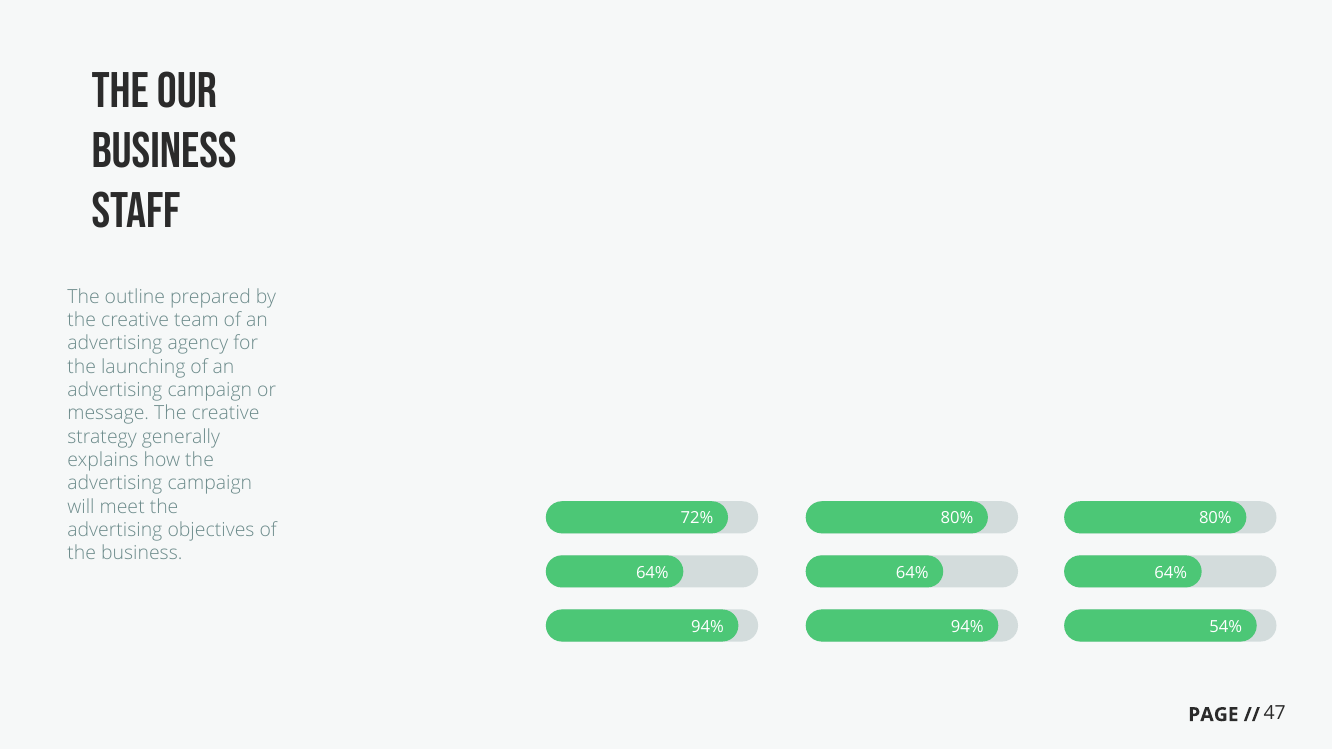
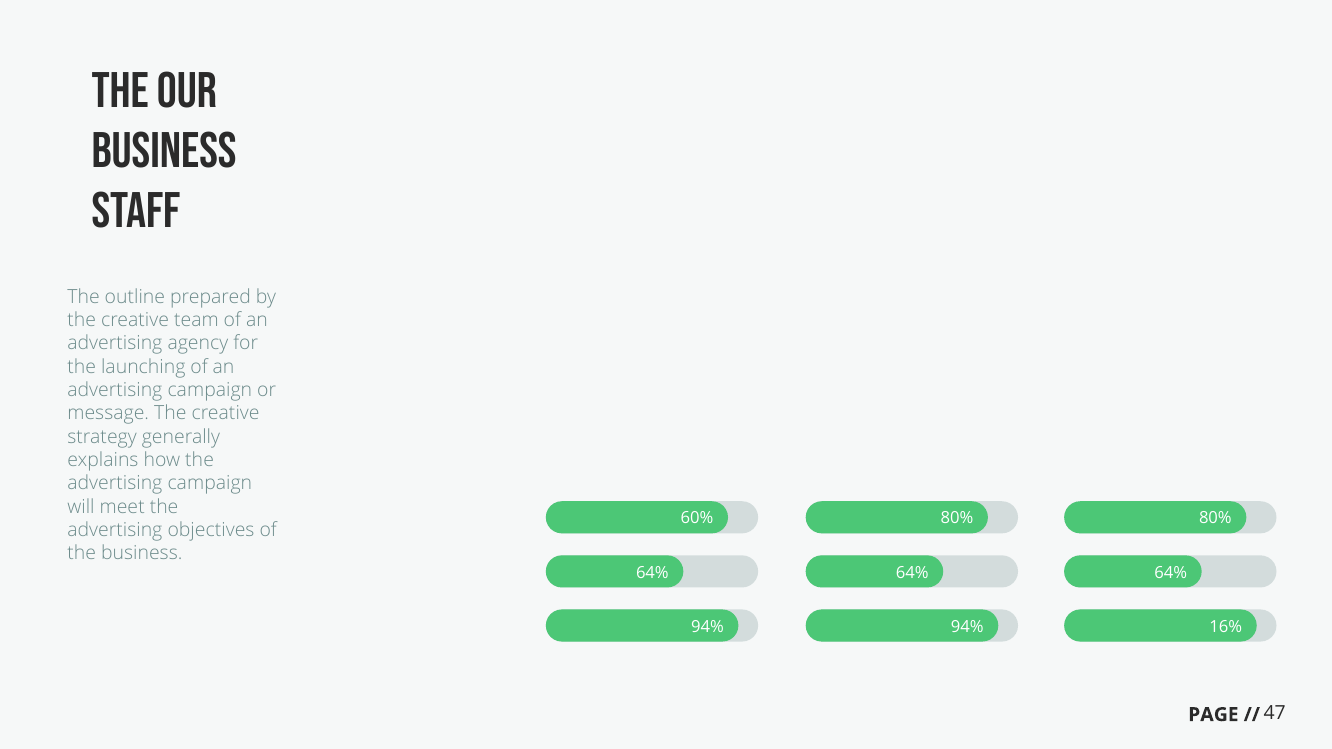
72%: 72% -> 60%
54%: 54% -> 16%
